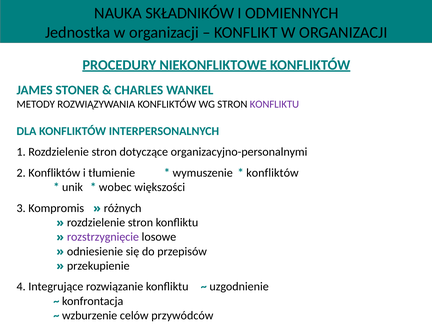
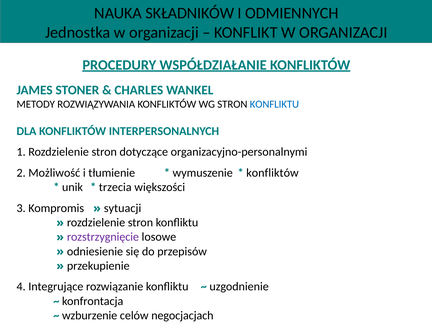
NIEKONFLIKTOWE: NIEKONFLIKTOWE -> WSPÓŁDZIAŁANIE
KONFLIKTU at (274, 104) colour: purple -> blue
2 Konfliktów: Konfliktów -> Możliwość
wobec: wobec -> trzecia
różnych: różnych -> sytuacji
przywódców: przywódców -> negocjacjach
